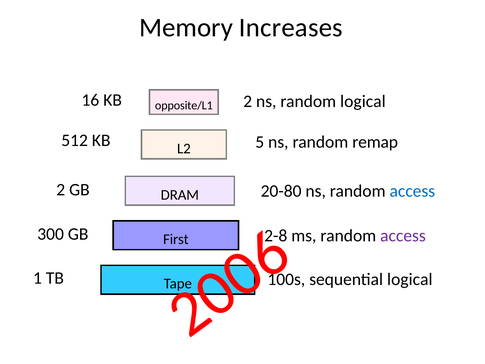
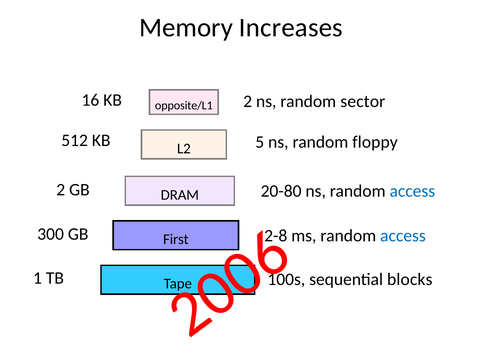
random logical: logical -> sector
remap: remap -> floppy
access at (403, 236) colour: purple -> blue
sequential logical: logical -> blocks
